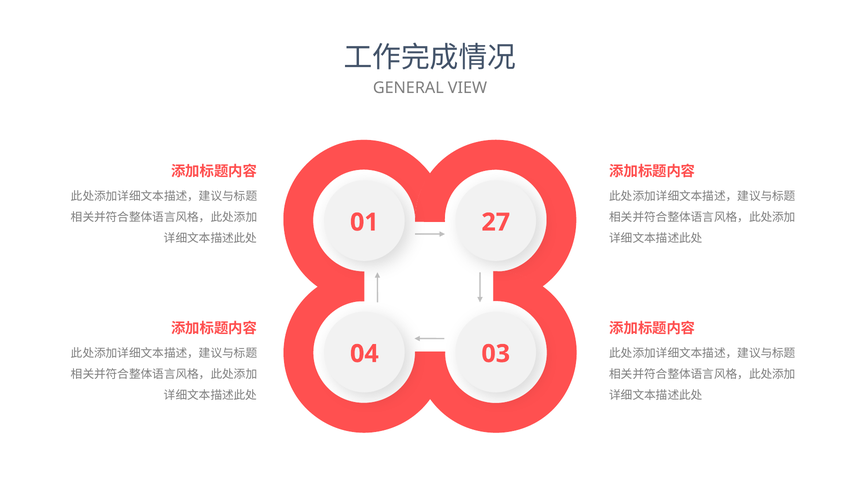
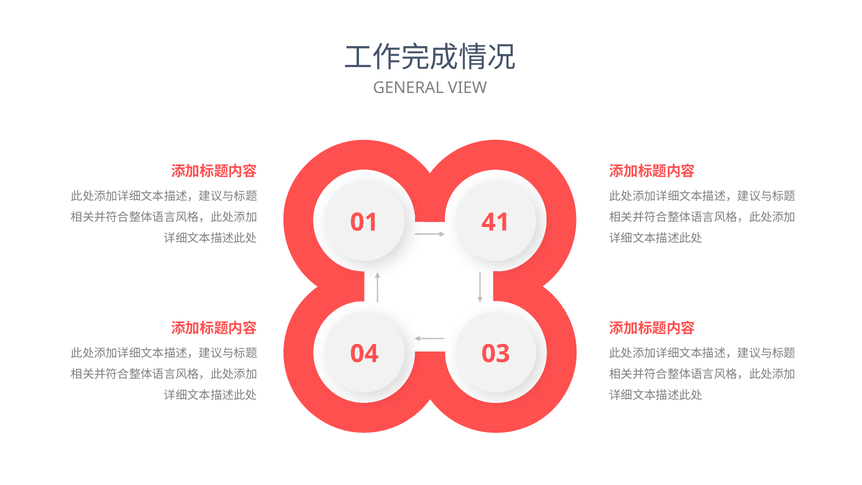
27: 27 -> 41
